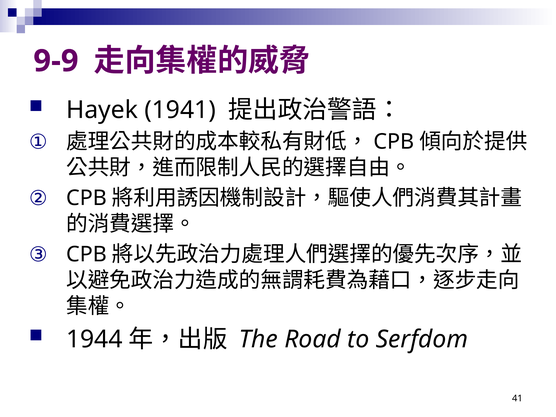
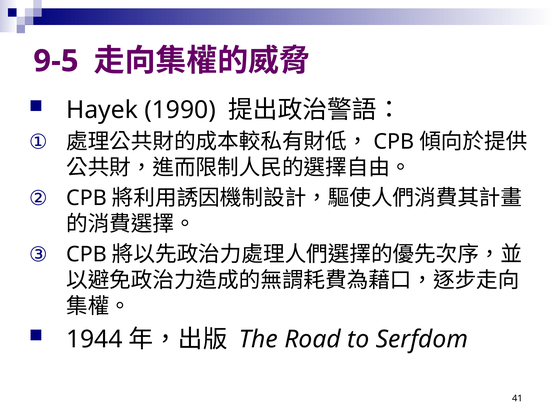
9-9: 9-9 -> 9-5
1941: 1941 -> 1990
